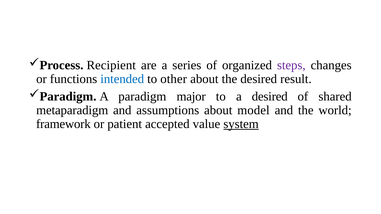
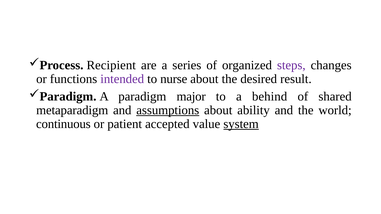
intended colour: blue -> purple
other: other -> nurse
a desired: desired -> behind
assumptions underline: none -> present
model: model -> ability
framework: framework -> continuous
